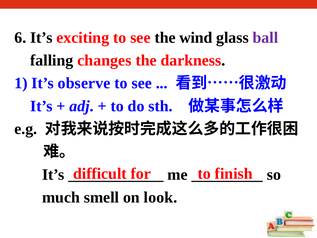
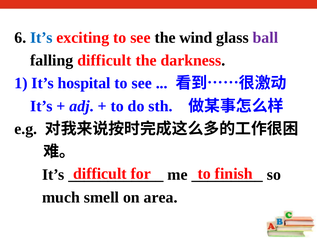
It’s at (41, 37) colour: black -> blue
falling changes: changes -> difficult
observe: observe -> hospital
look: look -> area
